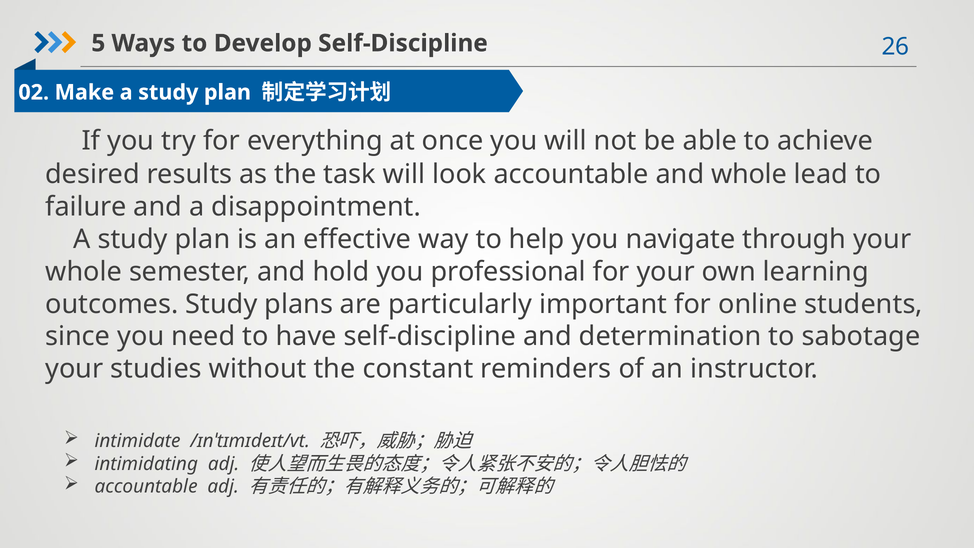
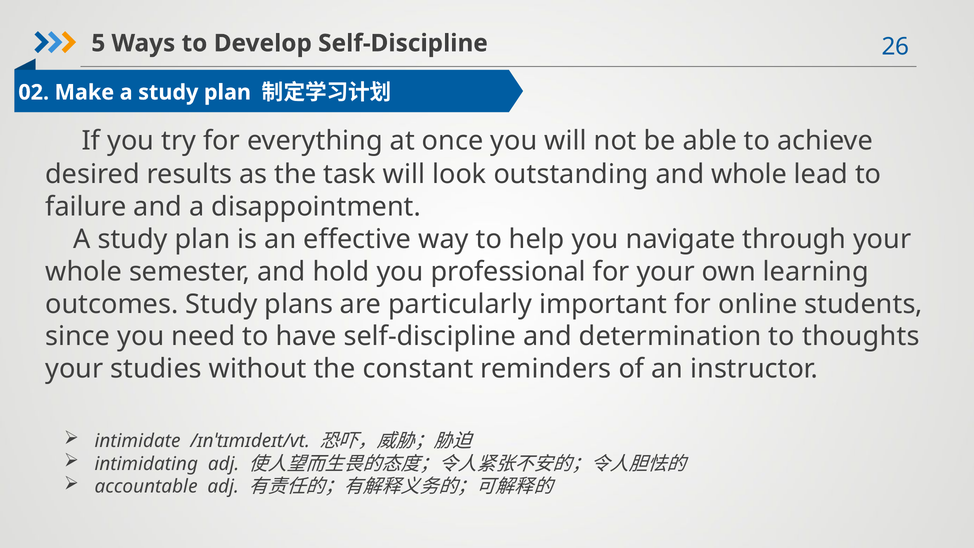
look accountable: accountable -> outstanding
sabotage: sabotage -> thoughts
